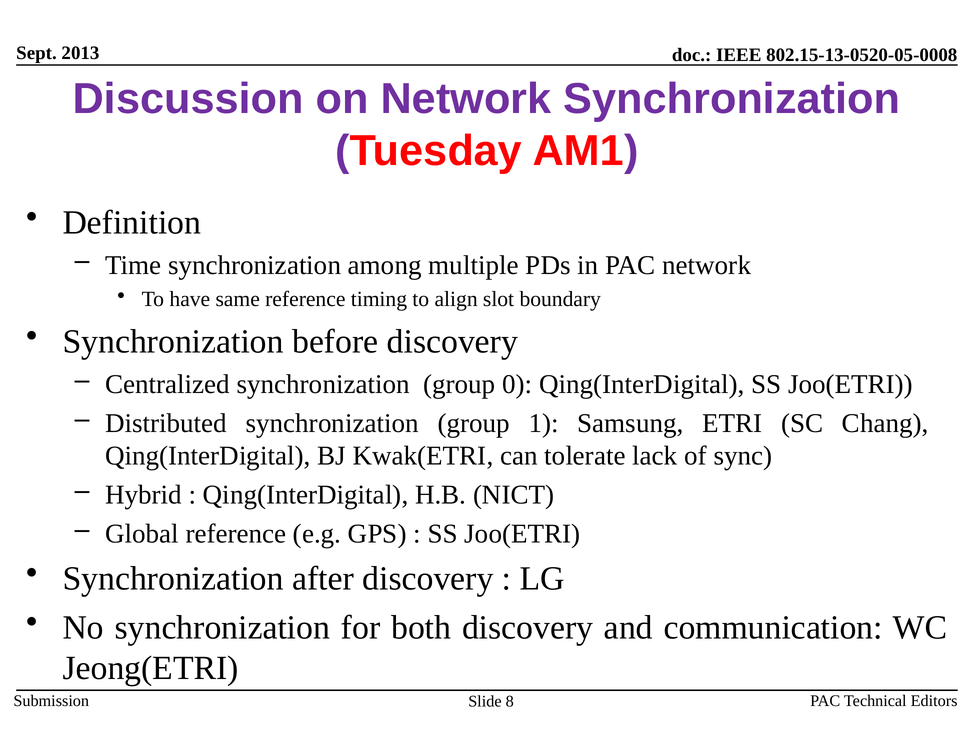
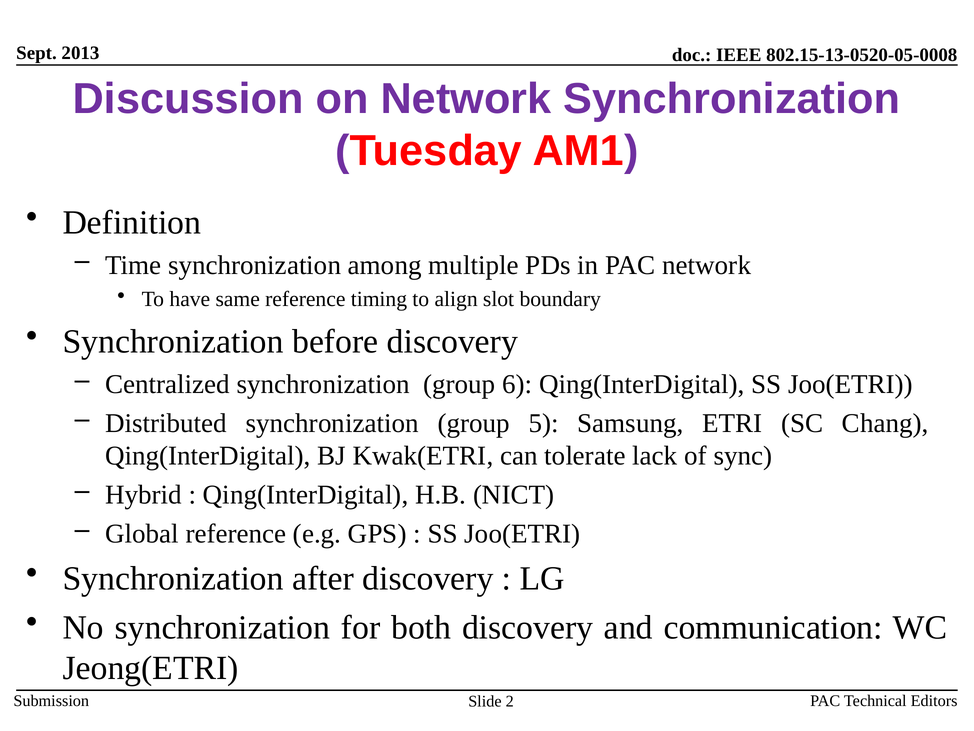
0: 0 -> 6
1: 1 -> 5
8: 8 -> 2
